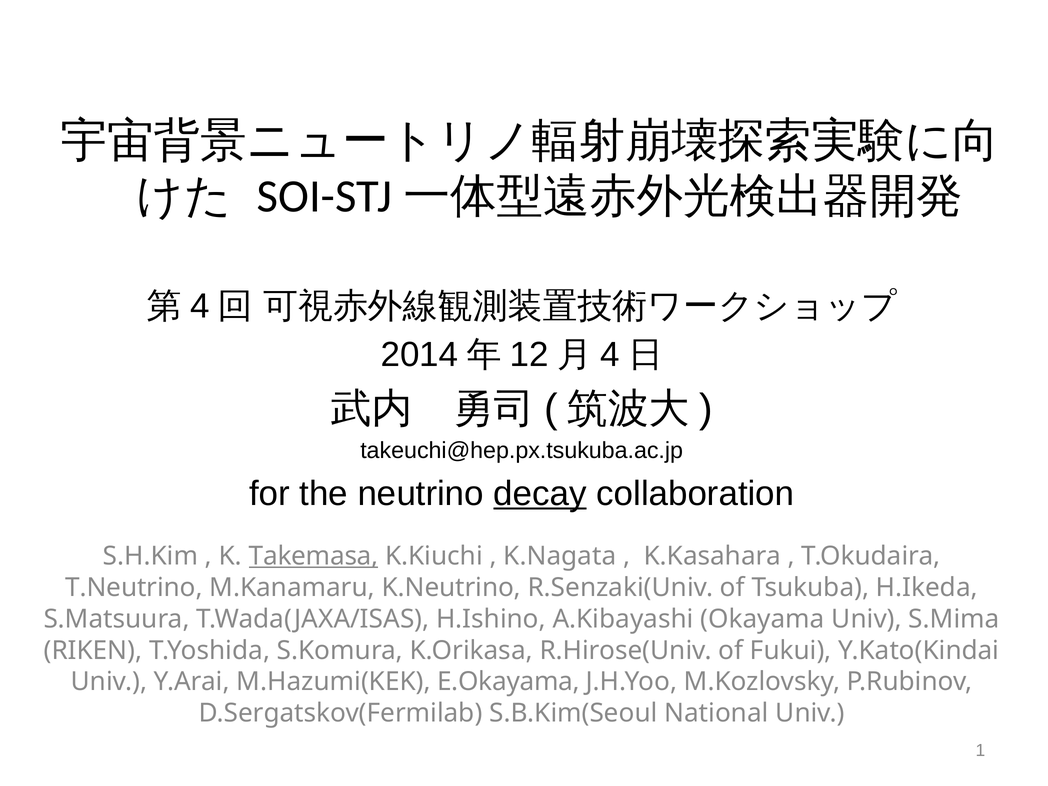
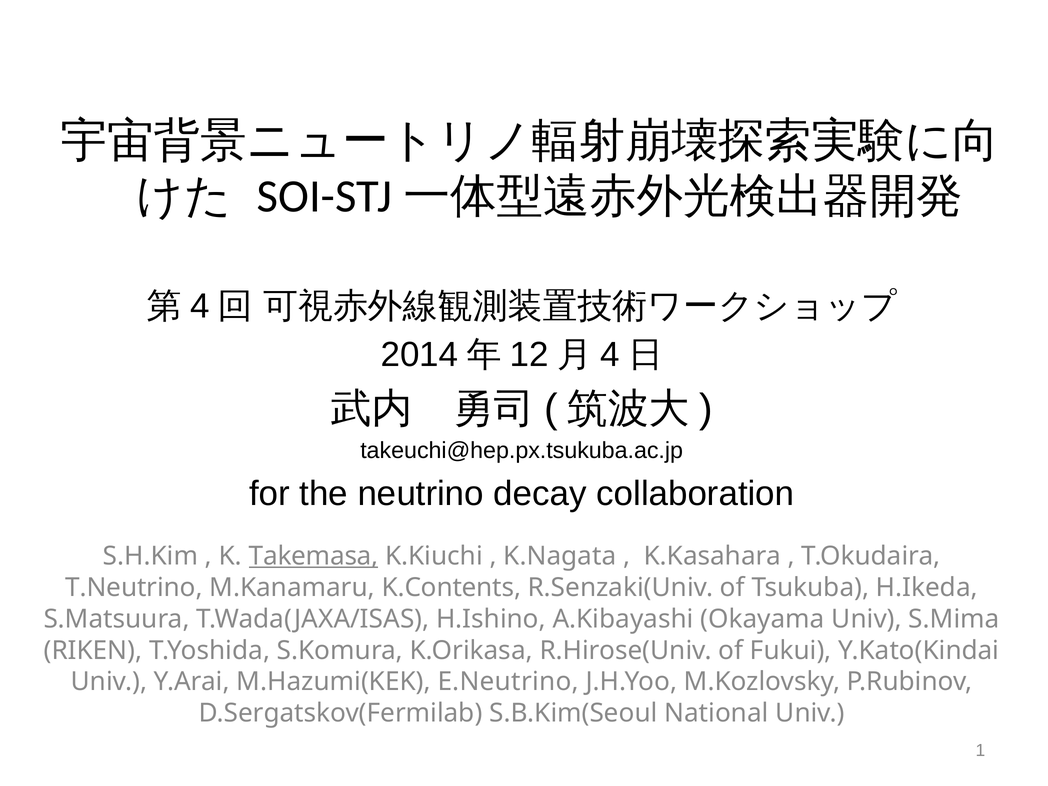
decay underline: present -> none
K.Neutrino: K.Neutrino -> K.Contents
E.Okayama: E.Okayama -> E.Neutrino
